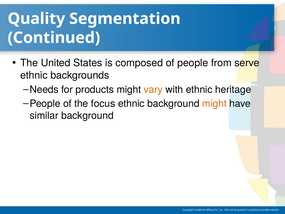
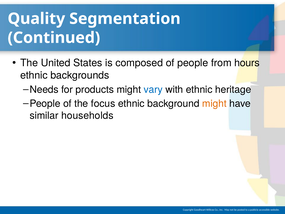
serve: serve -> hours
vary colour: orange -> blue
similar background: background -> households
